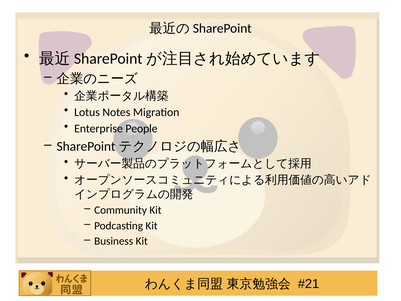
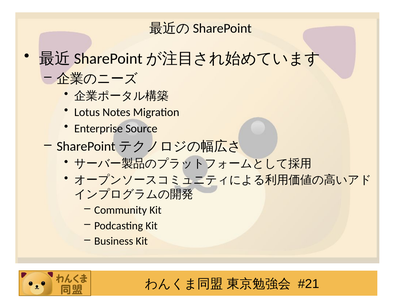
People: People -> Source
